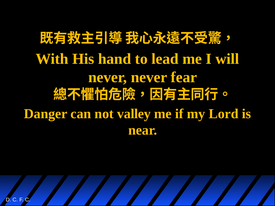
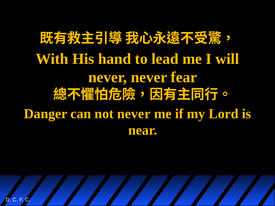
not valley: valley -> never
